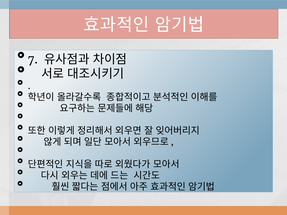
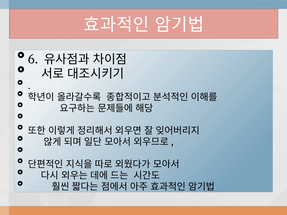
7: 7 -> 6
